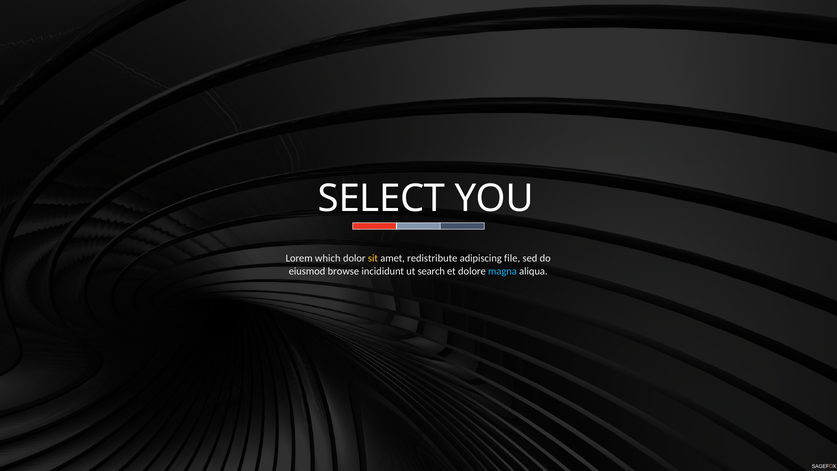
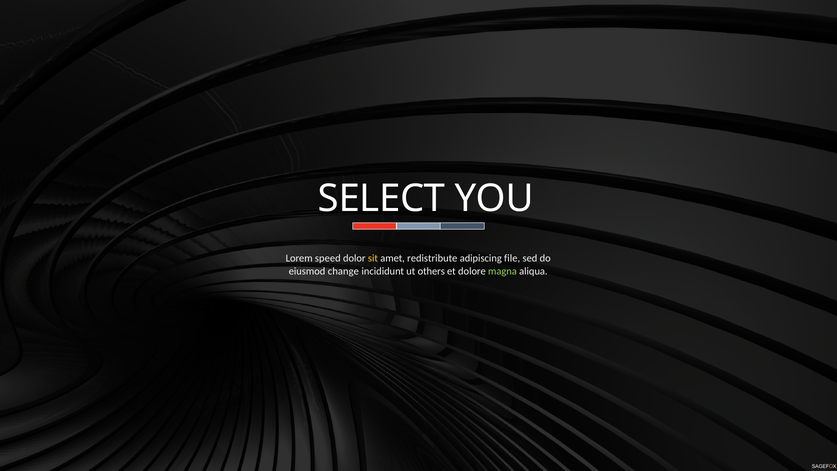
which: which -> speed
browse: browse -> change
search: search -> others
magna colour: light blue -> light green
